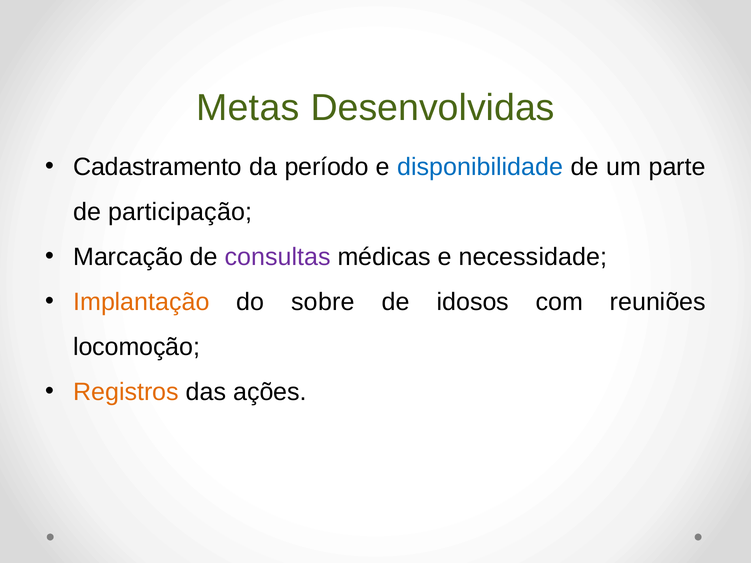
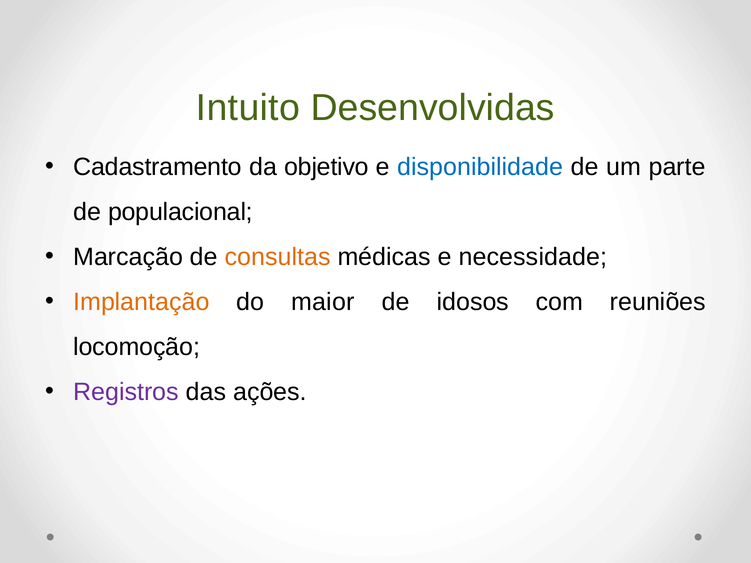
Metas: Metas -> Intuito
período: período -> objetivo
participação: participação -> populacional
consultas colour: purple -> orange
sobre: sobre -> maior
Registros colour: orange -> purple
